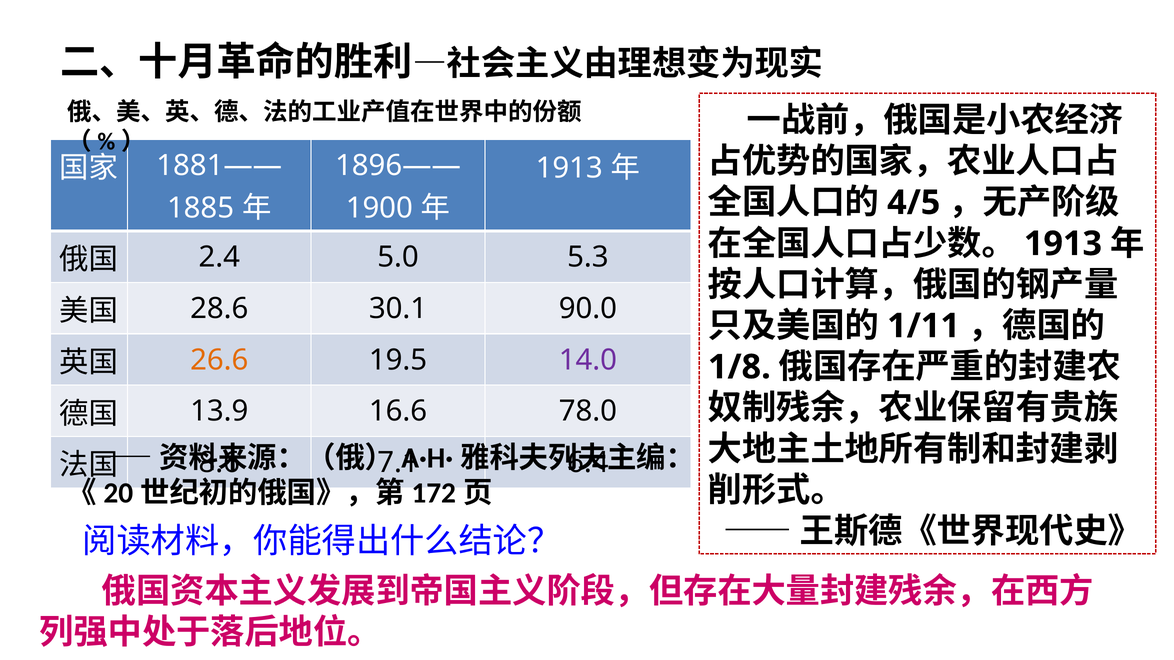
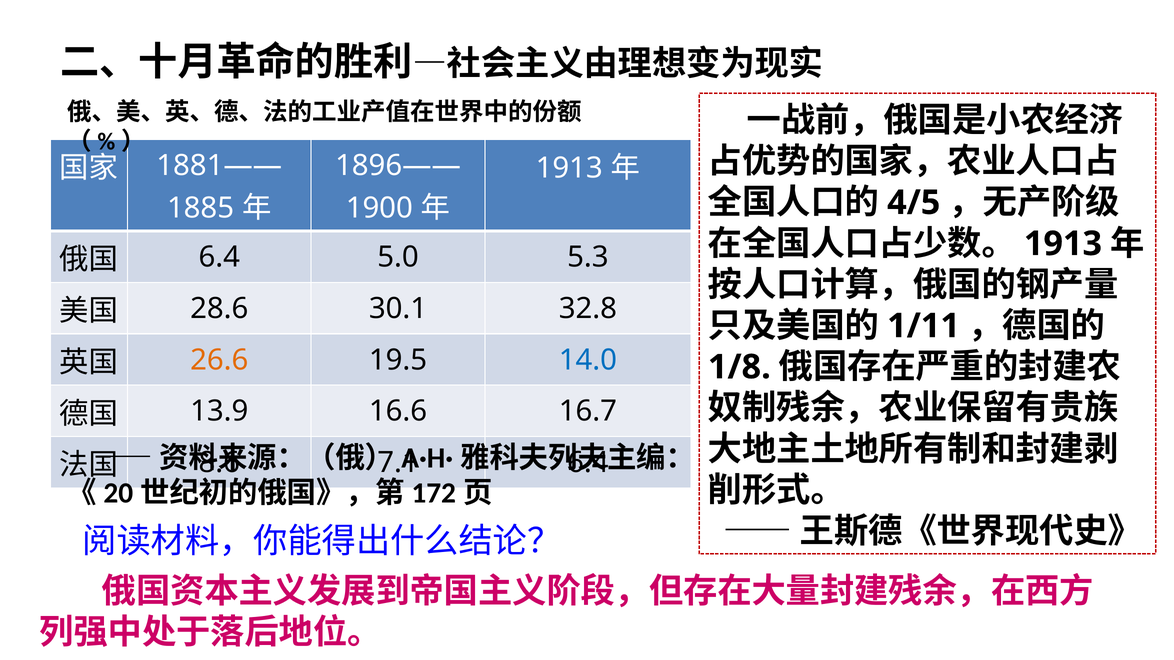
2.4 at (219, 257): 2.4 -> 6.4
90.0: 90.0 -> 32.8
14.0 colour: purple -> blue
78.0: 78.0 -> 16.7
